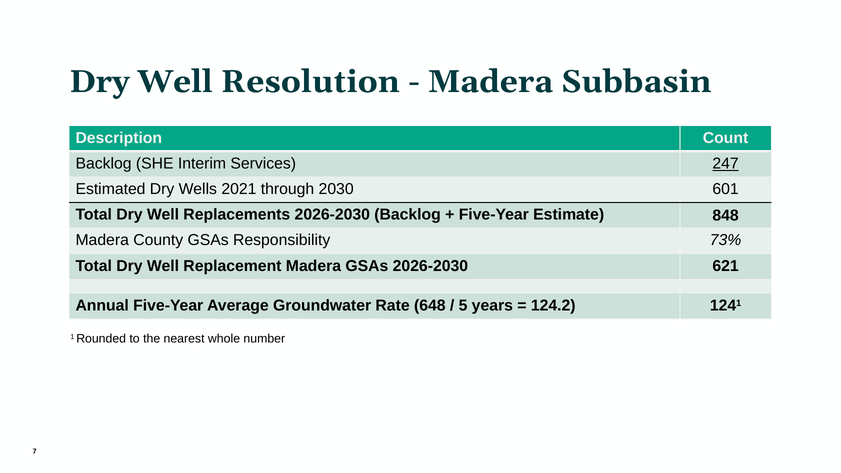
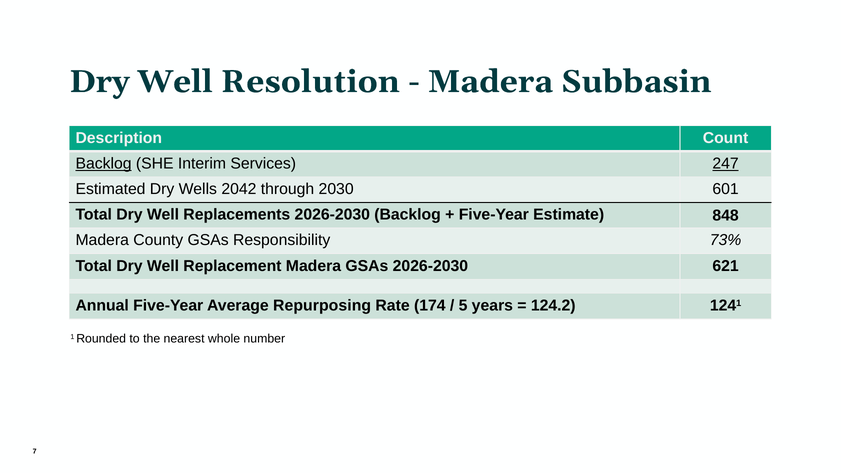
Backlog at (104, 164) underline: none -> present
2021: 2021 -> 2042
Groundwater: Groundwater -> Repurposing
648: 648 -> 174
